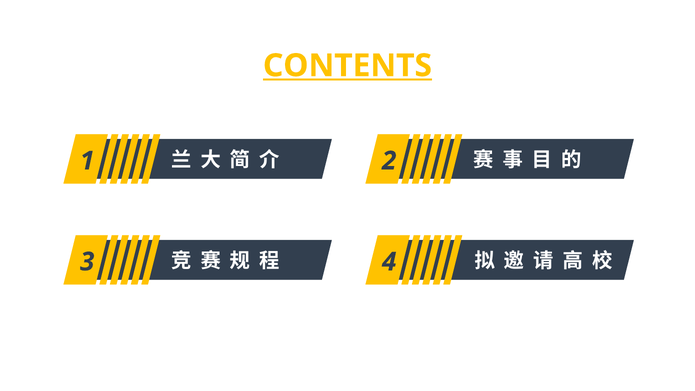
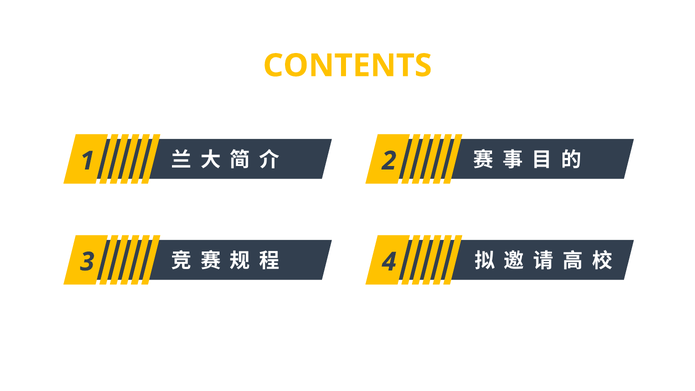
CONTENTS underline: present -> none
